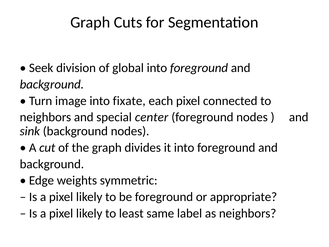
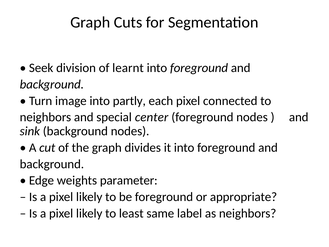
global: global -> learnt
fixate: fixate -> partly
symmetric: symmetric -> parameter
